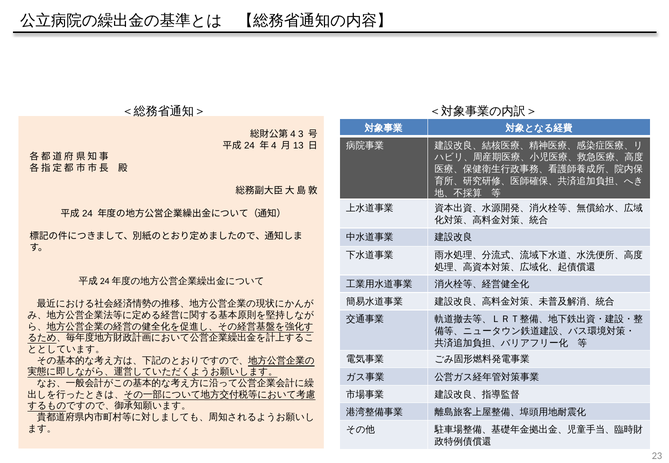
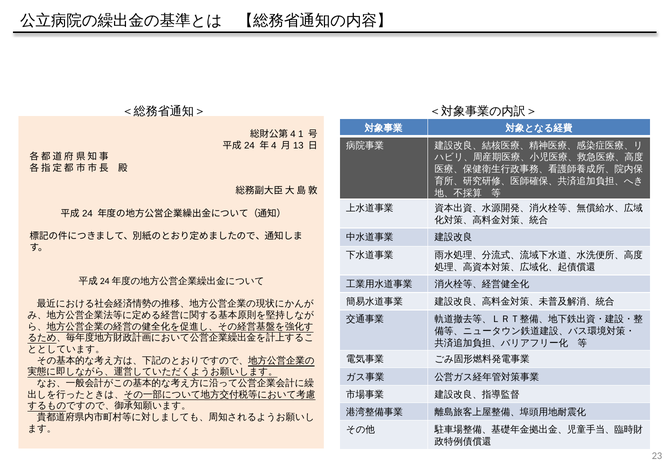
3: 3 -> 1
